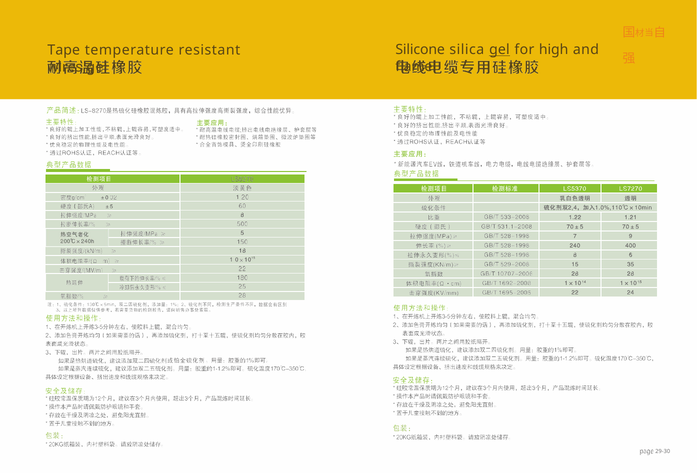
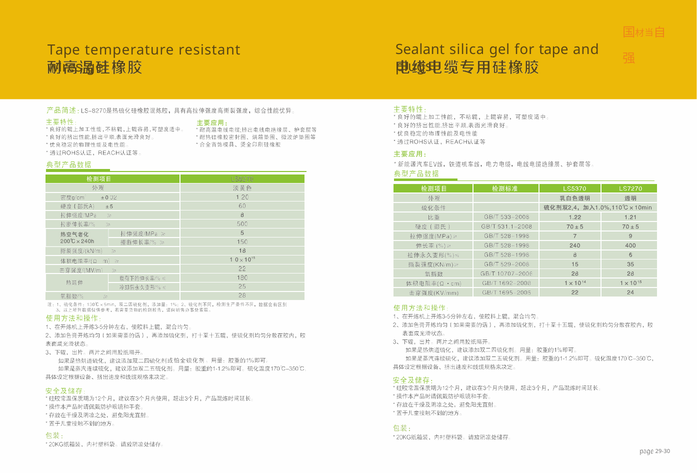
Silicone: Silicone -> Sealant
gel at (499, 50) underline: present -> none
for high: high -> tape
ﬂame: ﬂame -> plugs
